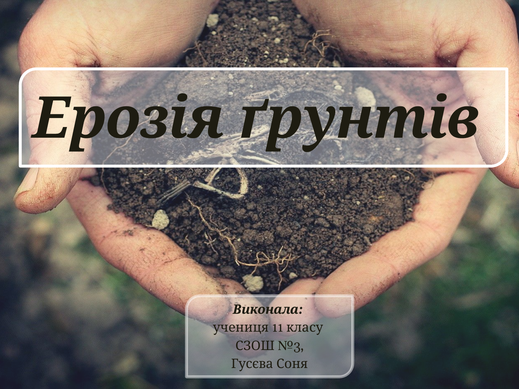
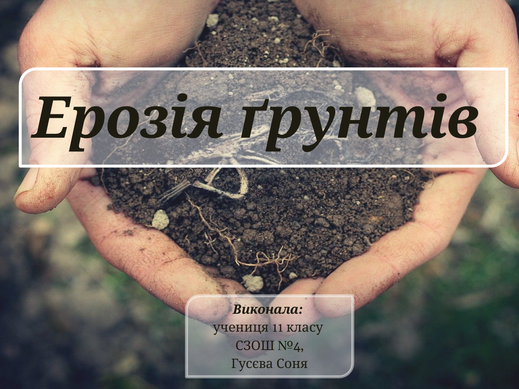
№3: №3 -> №4
